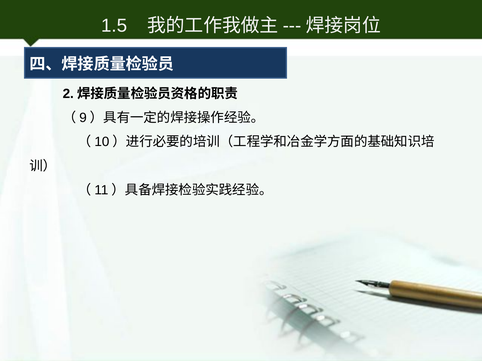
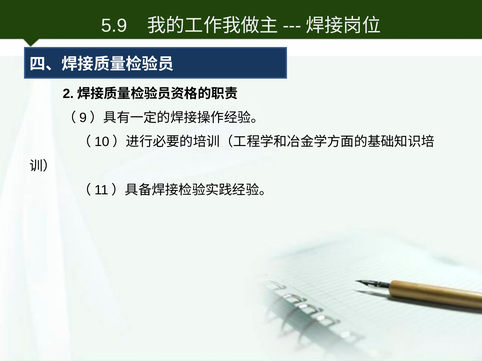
1.5: 1.5 -> 5.9
